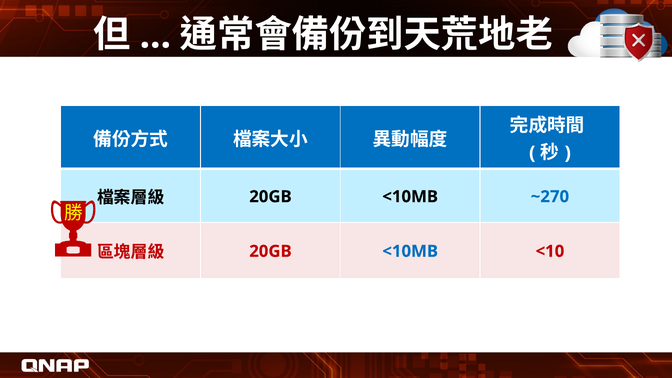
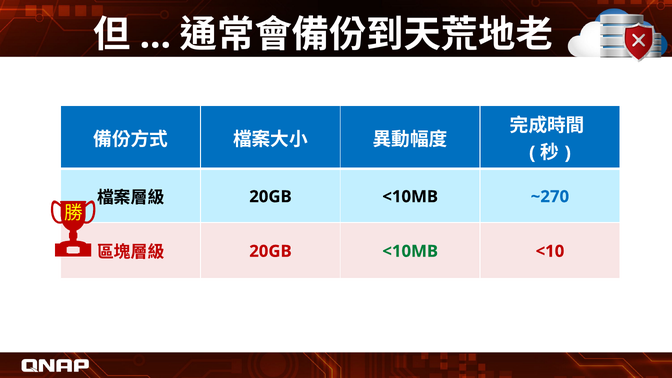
<10MB at (410, 251) colour: blue -> green
